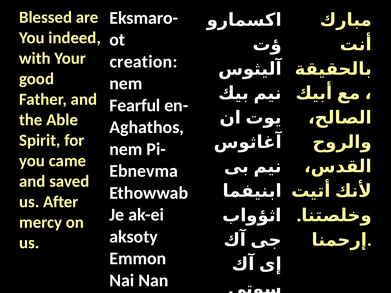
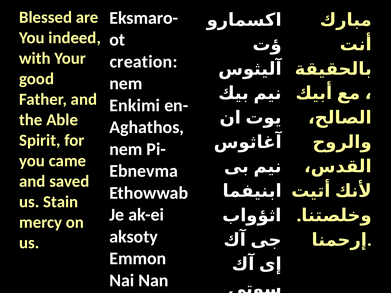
Fearful: Fearful -> Enkimi
After: After -> Stain
